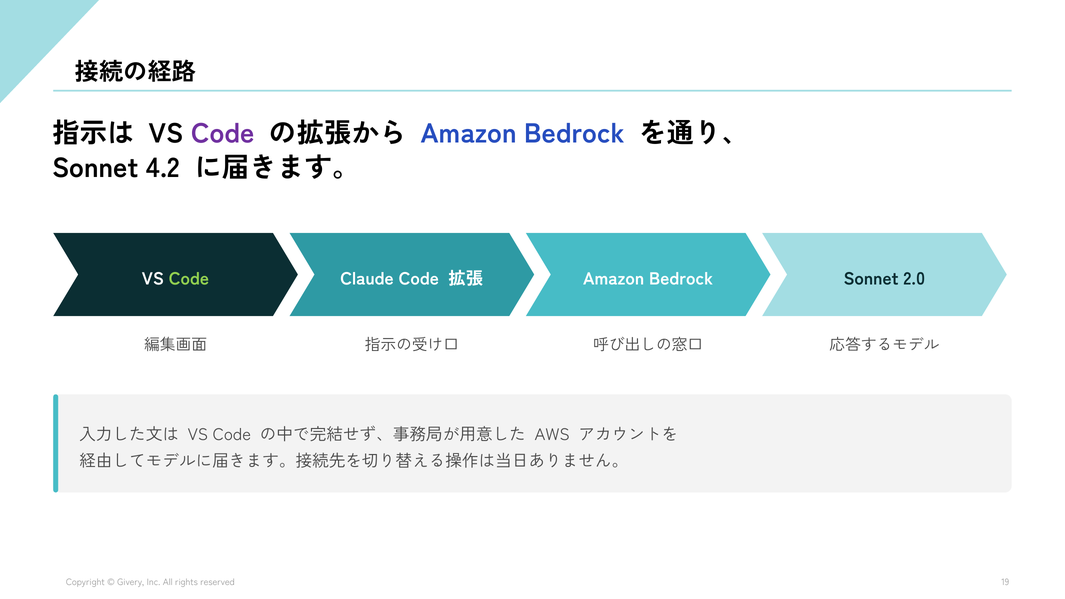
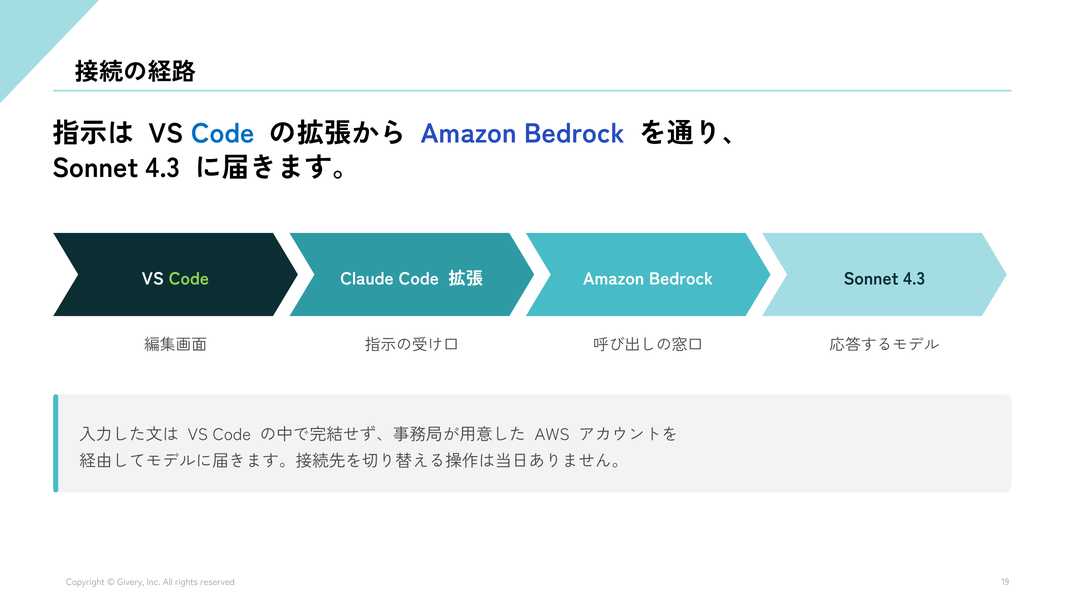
Code at (223, 133) colour: purple -> blue
4.2 at (163, 168): 4.2 -> 4.3
2.0 at (914, 279): 2.0 -> 4.3
